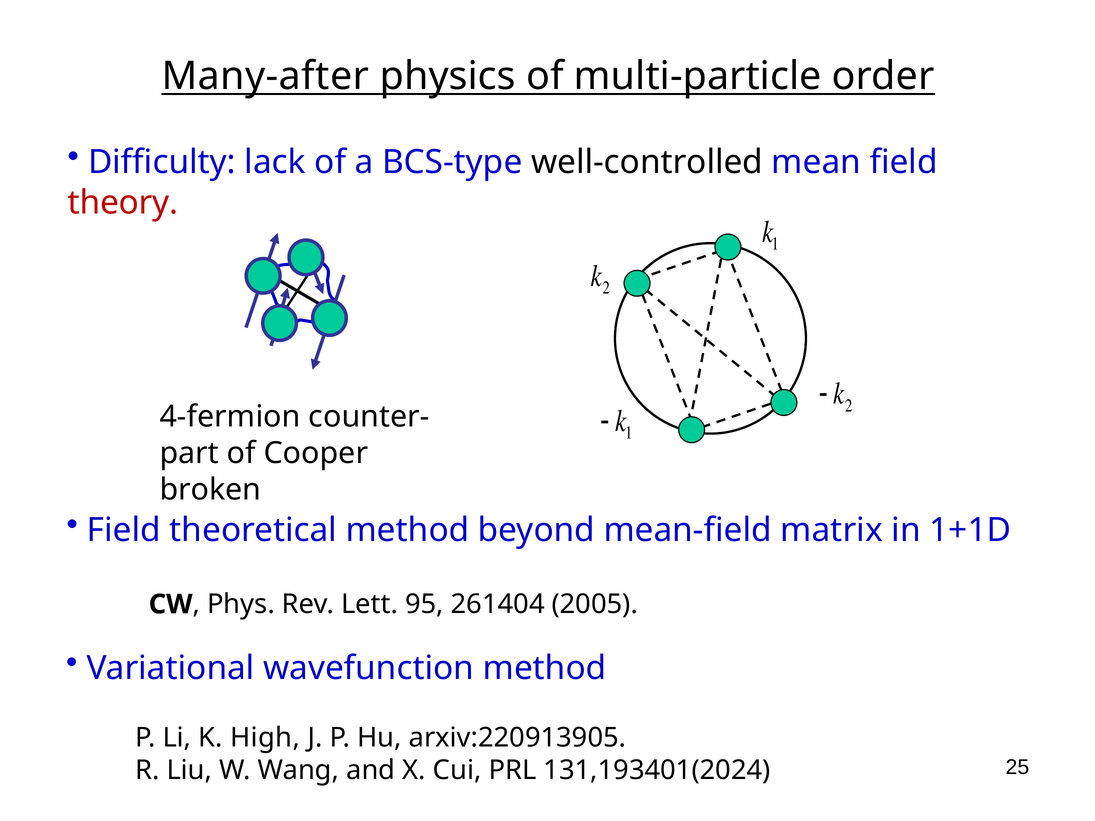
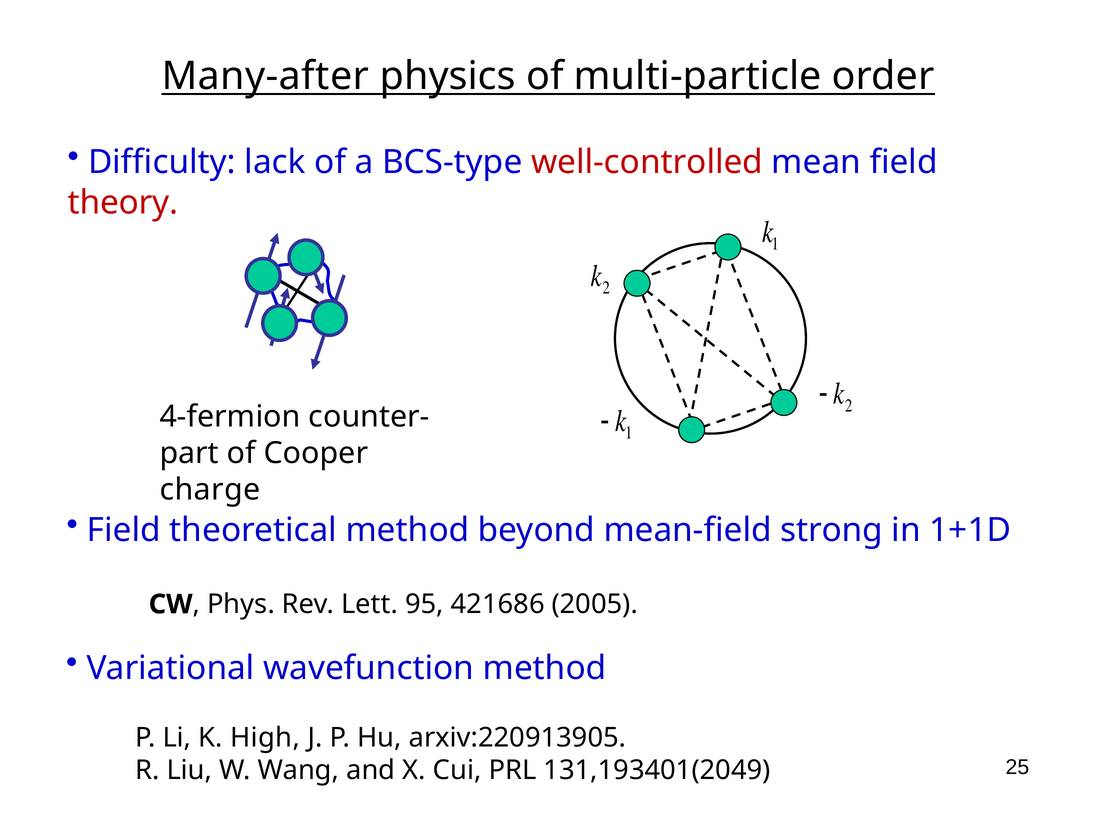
well-controlled colour: black -> red
broken: broken -> charge
matrix: matrix -> strong
261404: 261404 -> 421686
131,193401(2024: 131,193401(2024 -> 131,193401(2049
